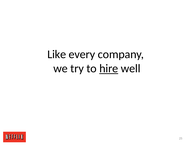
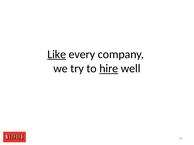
Like underline: none -> present
